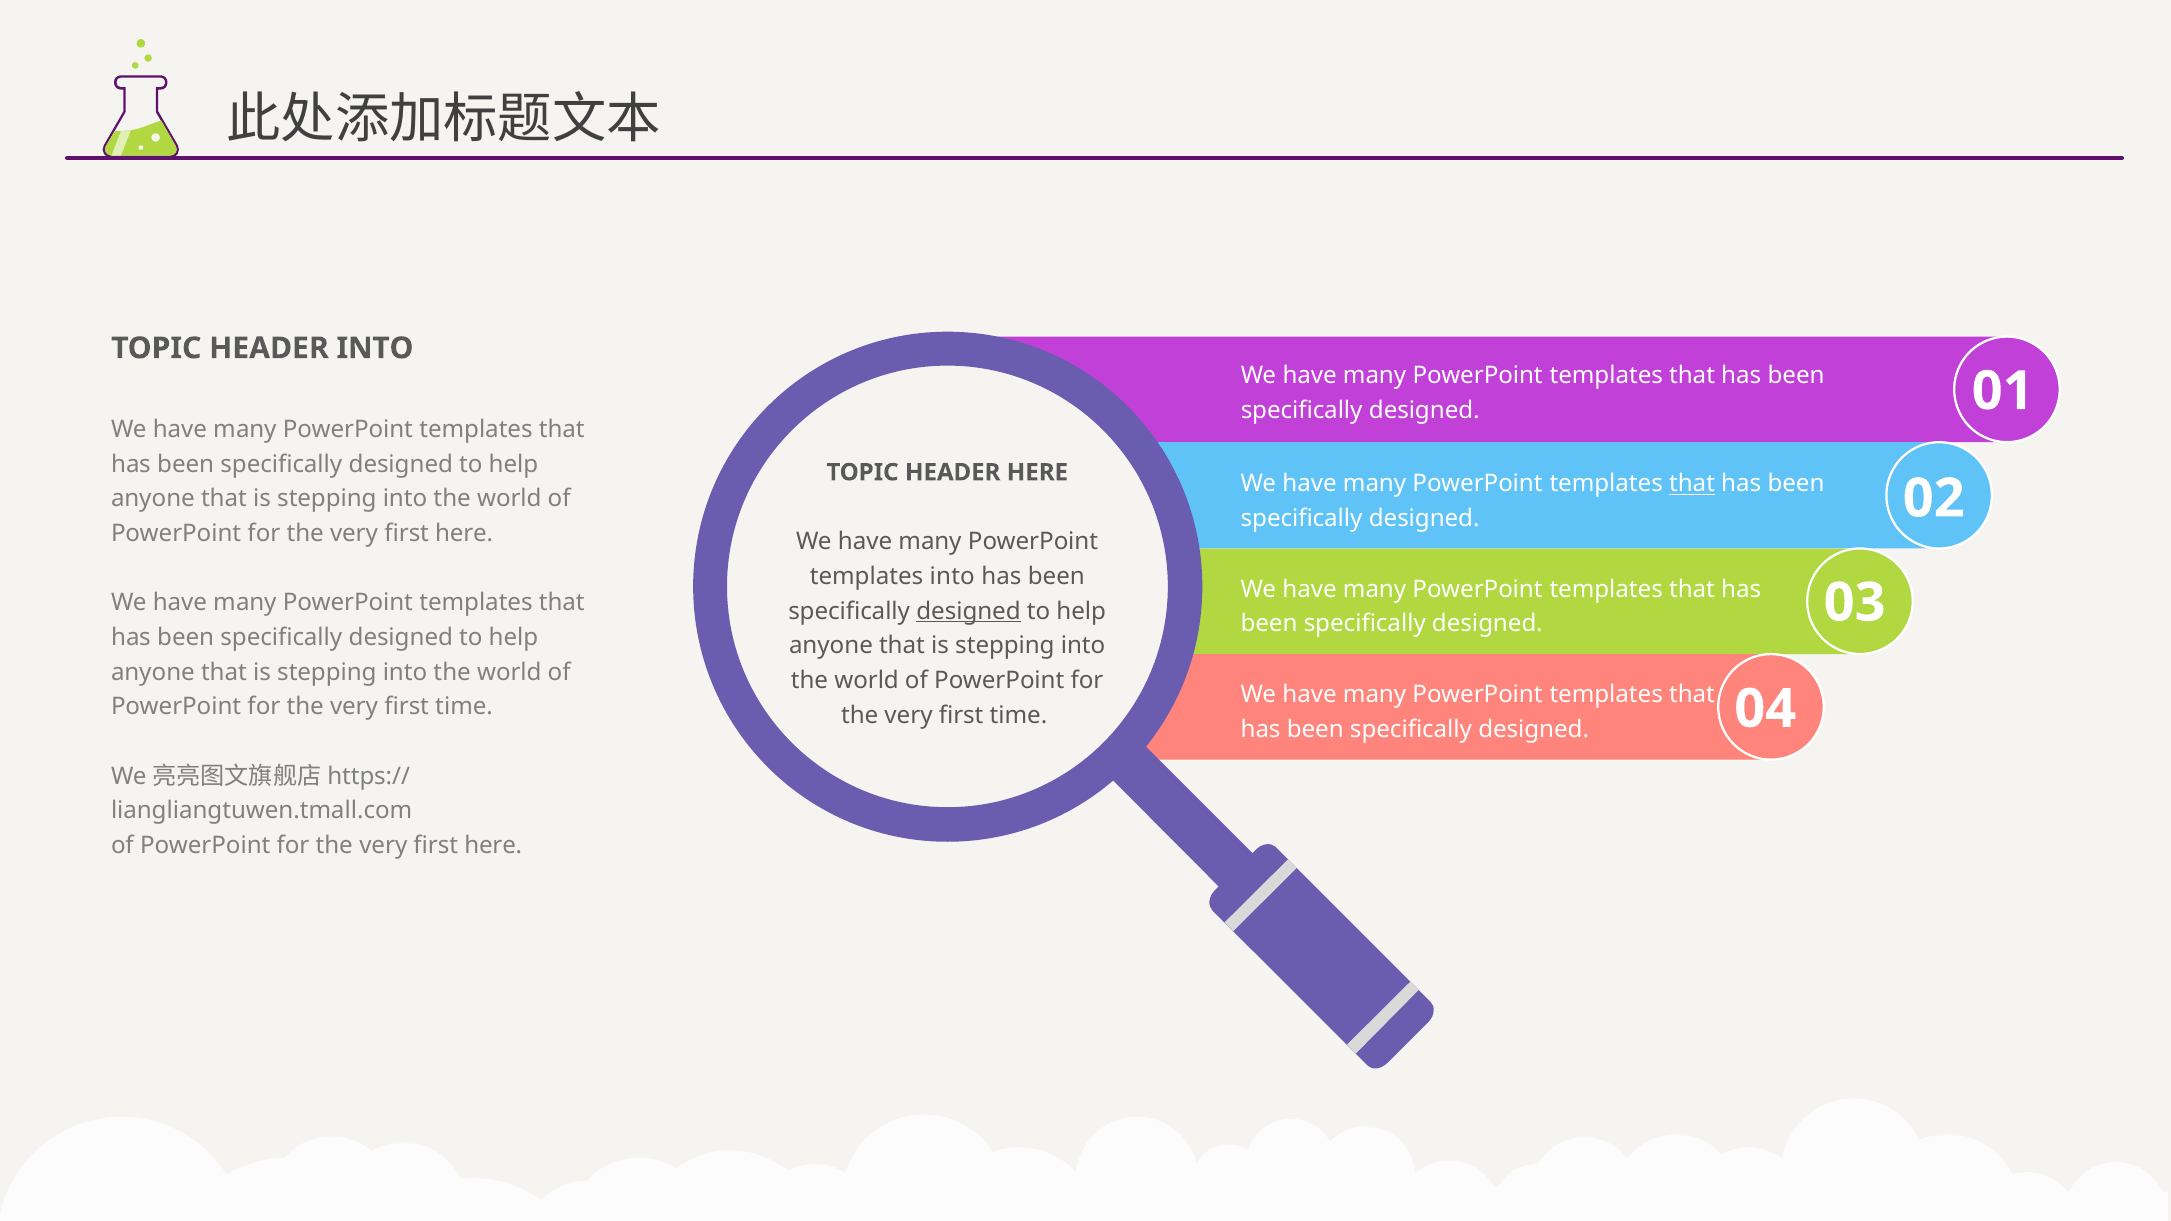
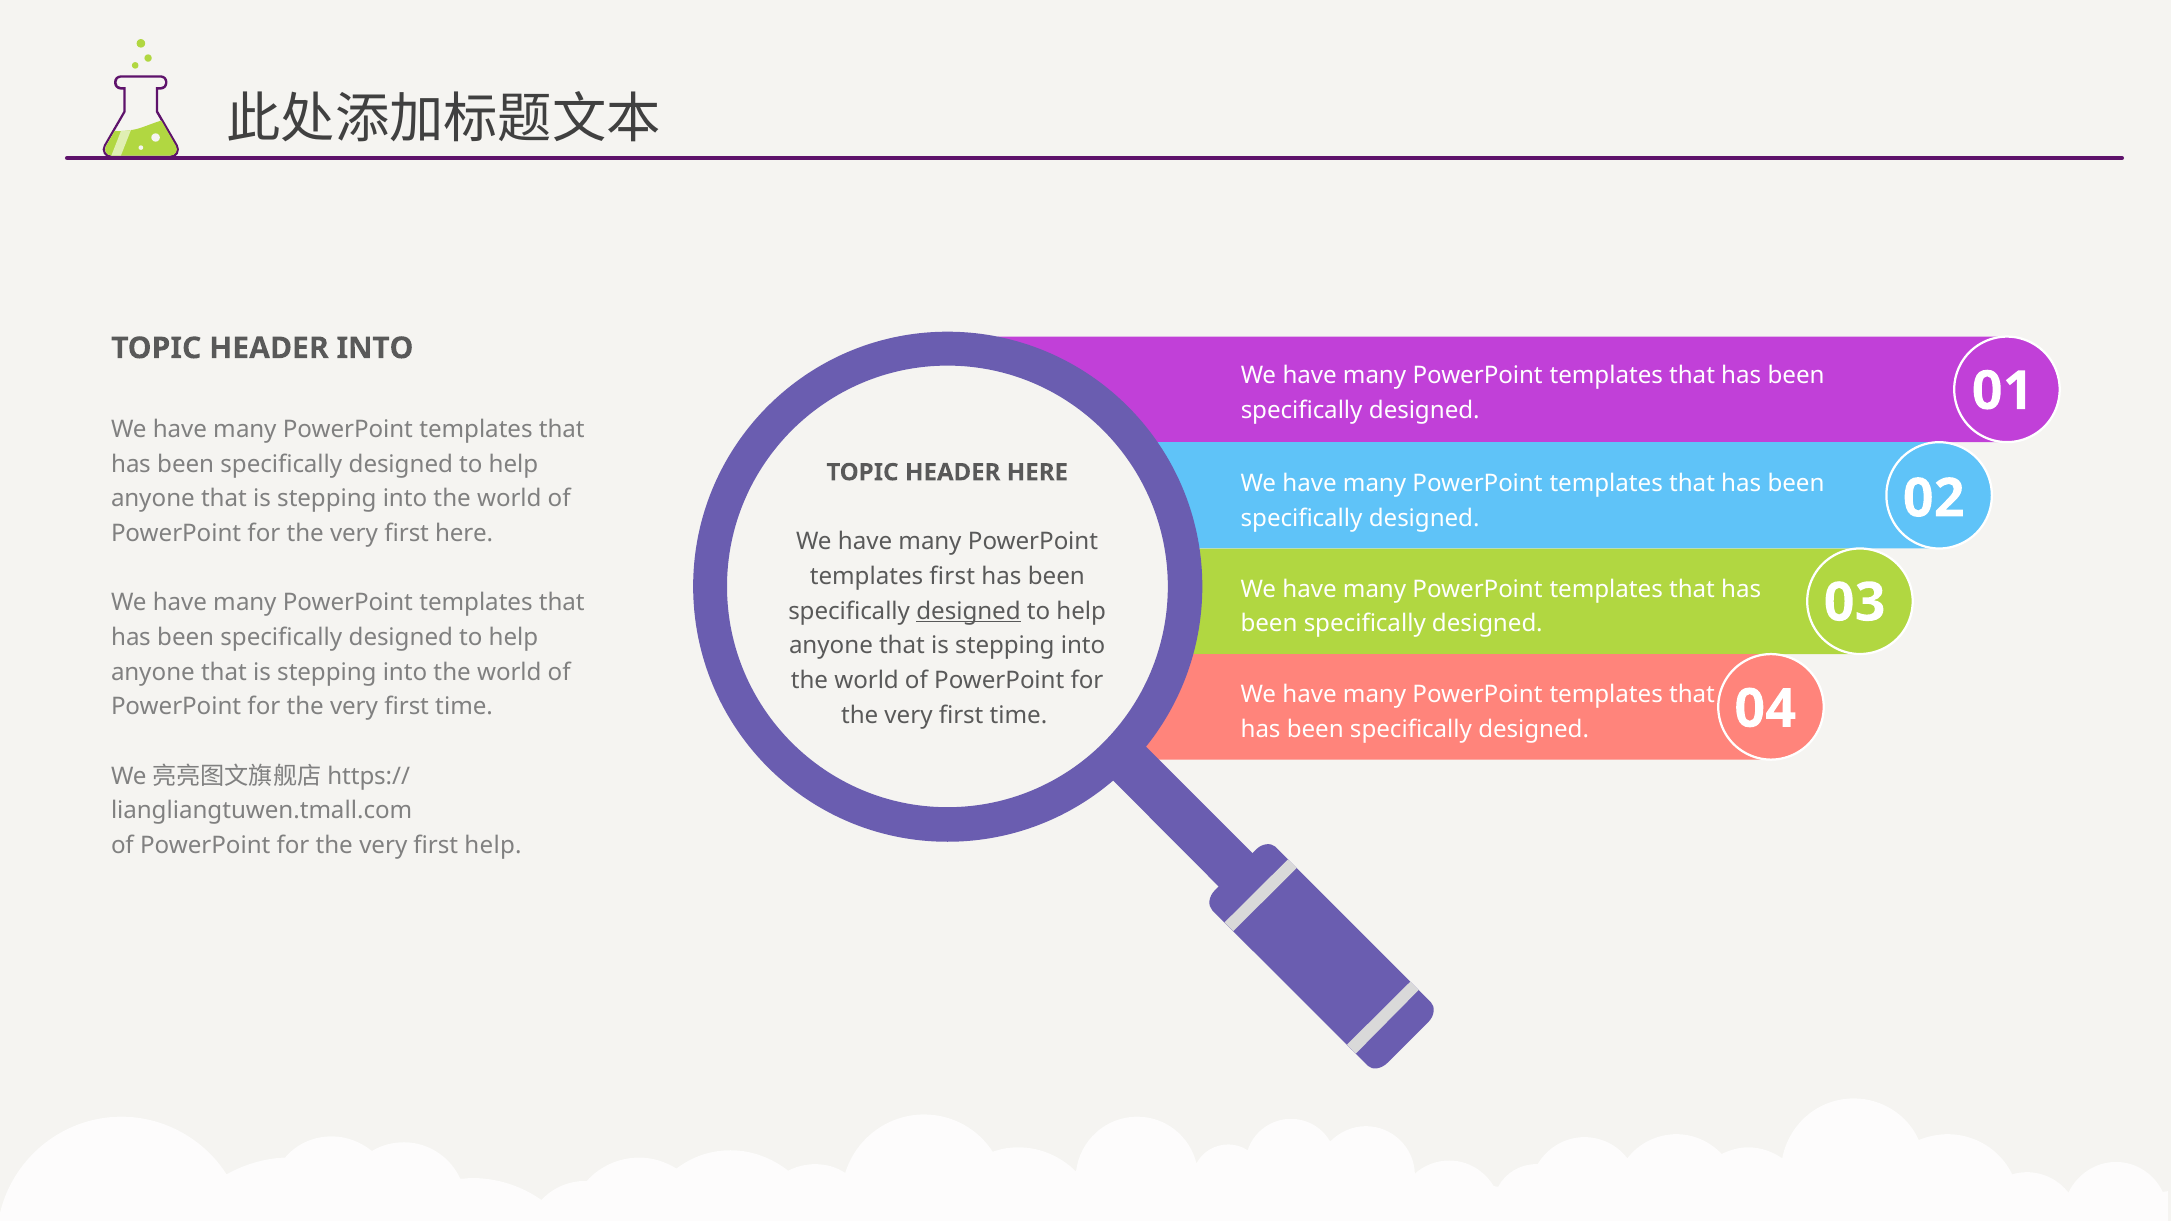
that at (1692, 484) underline: present -> none
templates into: into -> first
here at (493, 846): here -> help
